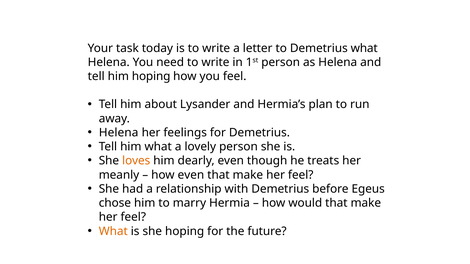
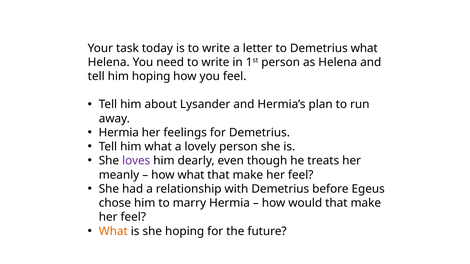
Helena at (119, 133): Helena -> Hermia
loves colour: orange -> purple
how even: even -> what
